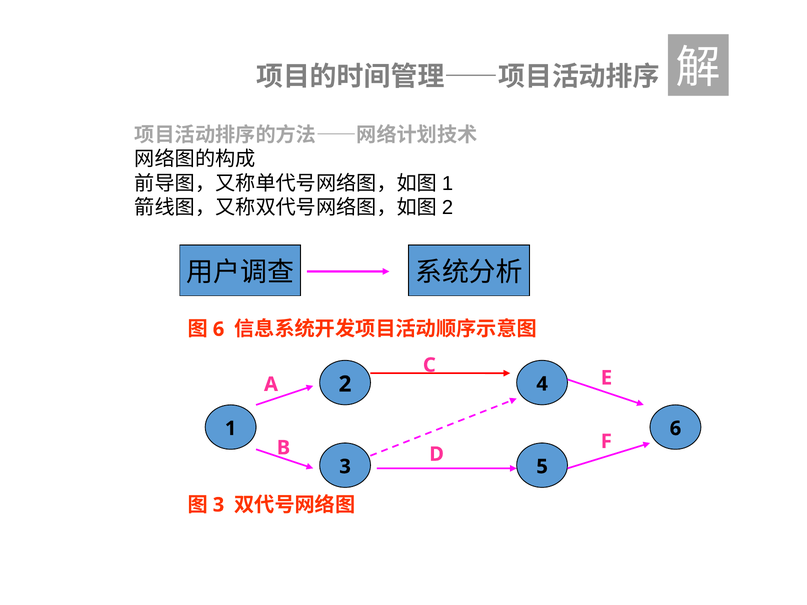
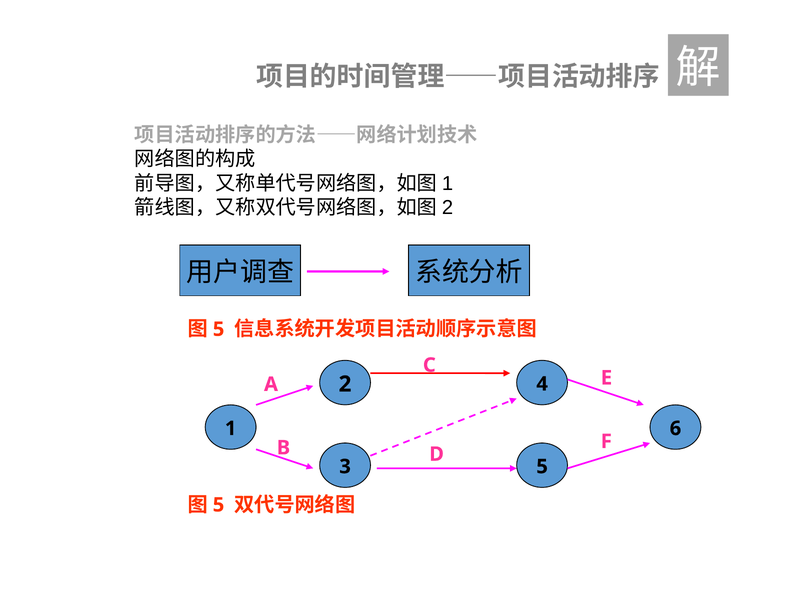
6 at (219, 329): 6 -> 5
3 at (219, 505): 3 -> 5
